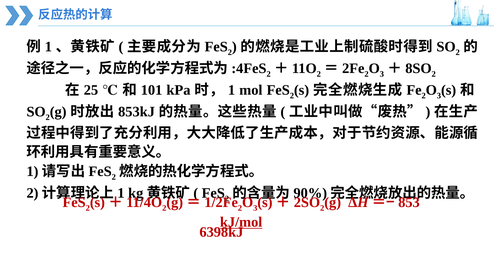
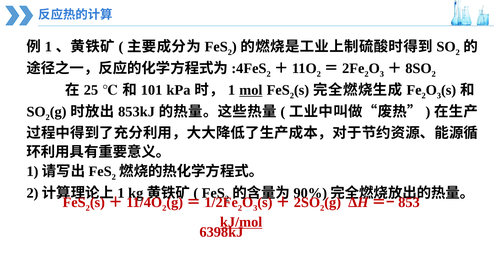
mol underline: none -> present
